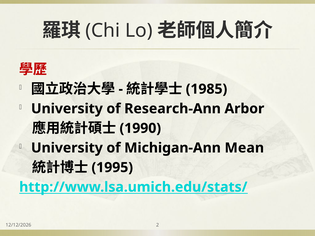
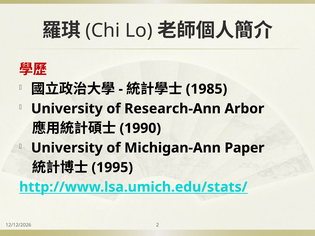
Mean: Mean -> Paper
